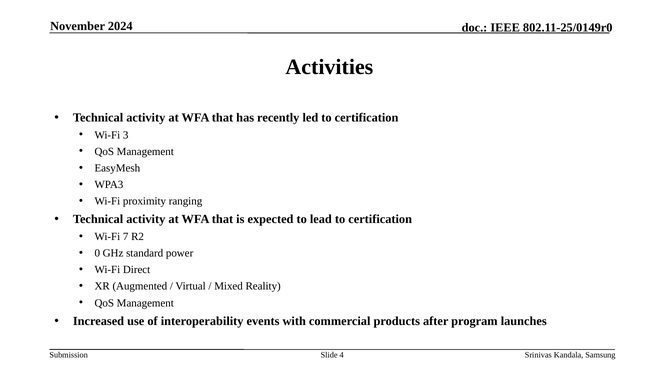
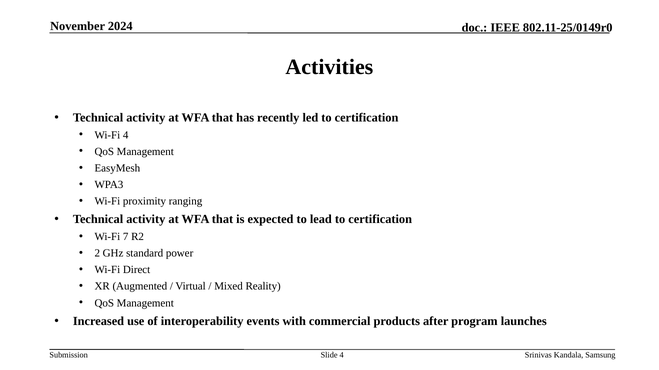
Wi-Fi 3: 3 -> 4
0: 0 -> 2
